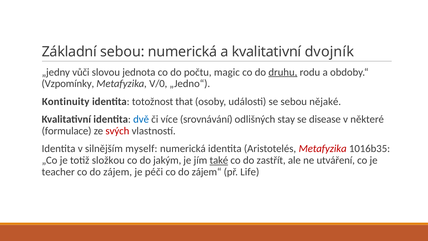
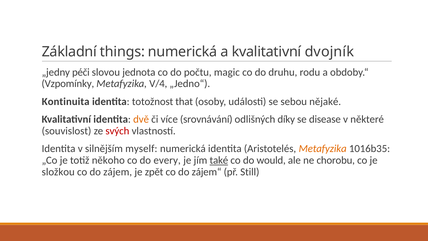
Základní sebou: sebou -> things
vůči: vůči -> péči
druhu underline: present -> none
V/0: V/0 -> V/4
Kontinuity: Kontinuity -> Kontinuita
dvě colour: blue -> orange
stay: stay -> díky
formulace: formulace -> souvislost
Metafyzika at (323, 149) colour: red -> orange
složkou: složkou -> někoho
jakým: jakým -> every
zastřít: zastřít -> would
utváření: utváření -> chorobu
teacher: teacher -> složkou
péči: péči -> zpět
Life: Life -> Still
